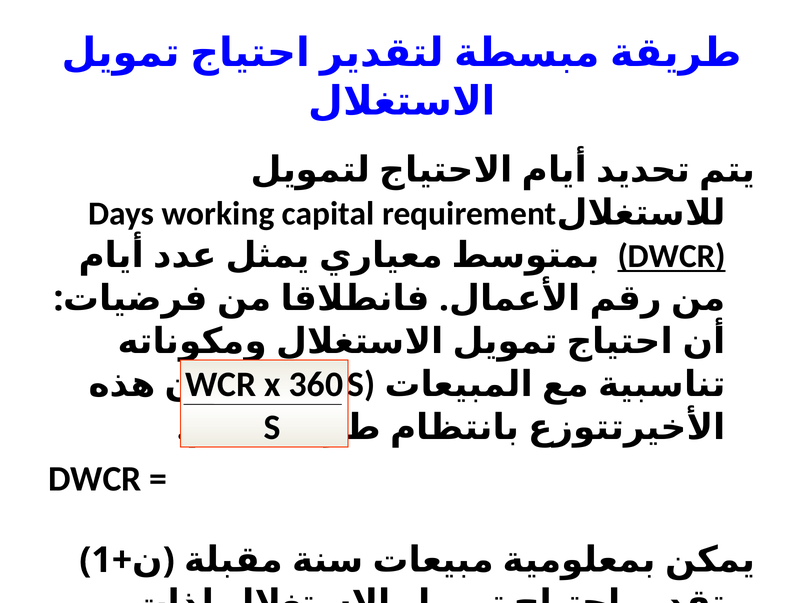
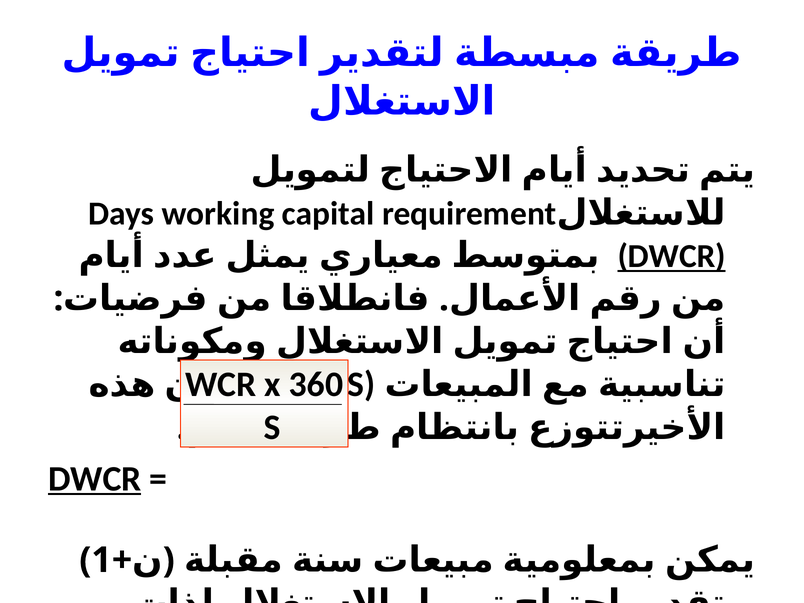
DWCR at (95, 479) underline: none -> present
